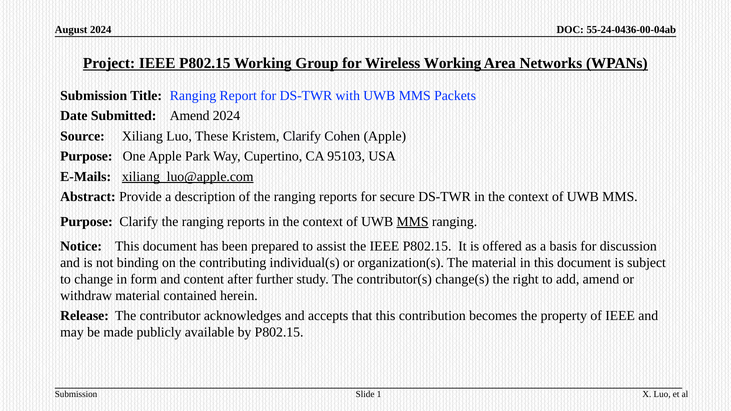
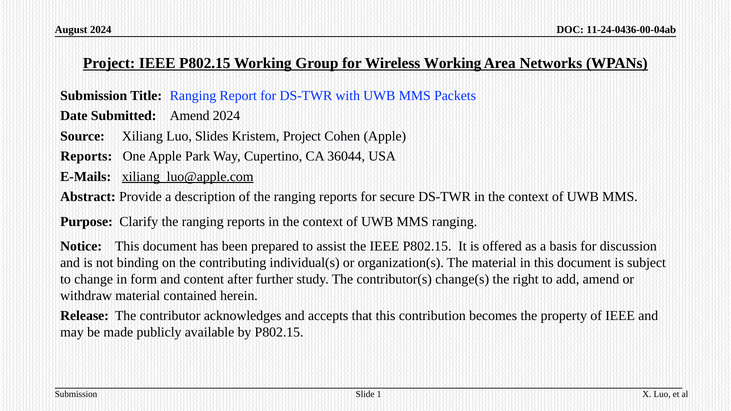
55-24-0436-00-04ab: 55-24-0436-00-04ab -> 11-24-0436-00-04ab
These: These -> Slides
Kristem Clarify: Clarify -> Project
Purpose at (86, 156): Purpose -> Reports
95103: 95103 -> 36044
MMS at (413, 222) underline: present -> none
